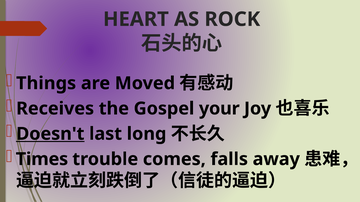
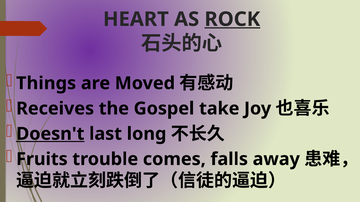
ROCK underline: none -> present
your: your -> take
Times: Times -> Fruits
